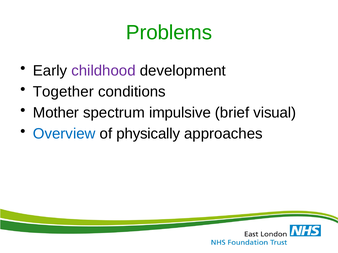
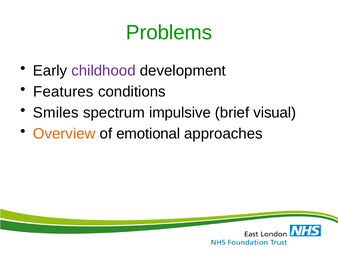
Together: Together -> Features
Mother: Mother -> Smiles
Overview colour: blue -> orange
physically: physically -> emotional
